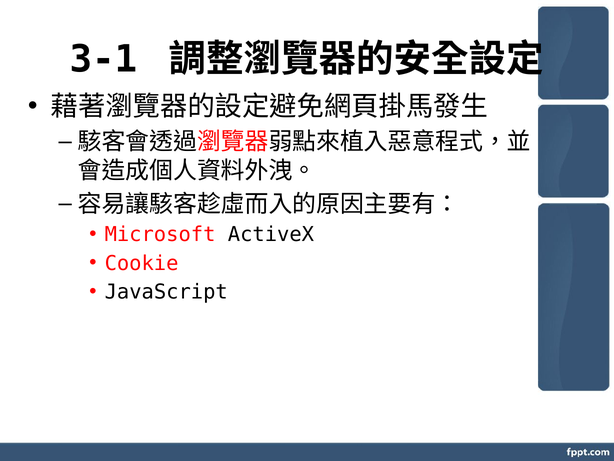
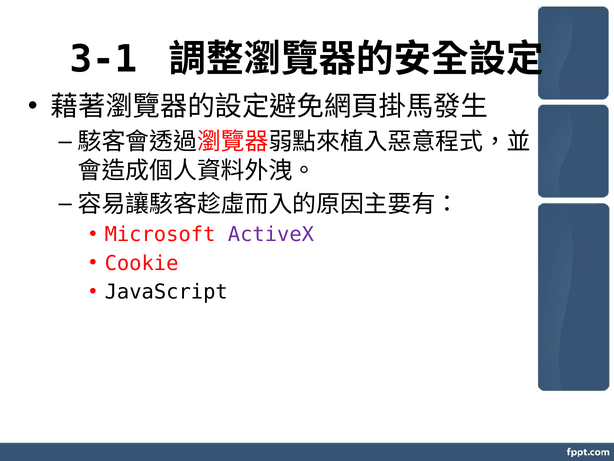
ActiveX colour: black -> purple
